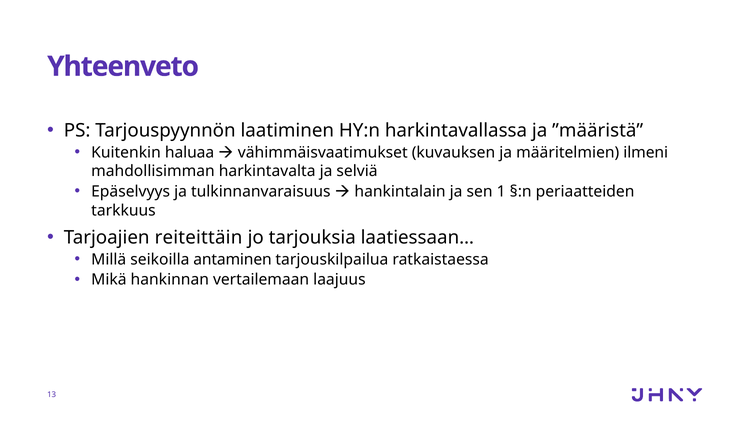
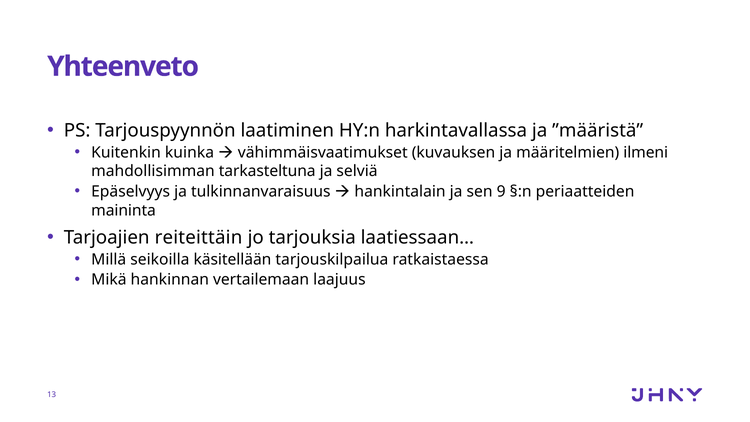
haluaa: haluaa -> kuinka
harkintavalta: harkintavalta -> tarkasteltuna
1: 1 -> 9
tarkkuus: tarkkuus -> maininta
antaminen: antaminen -> käsitellään
